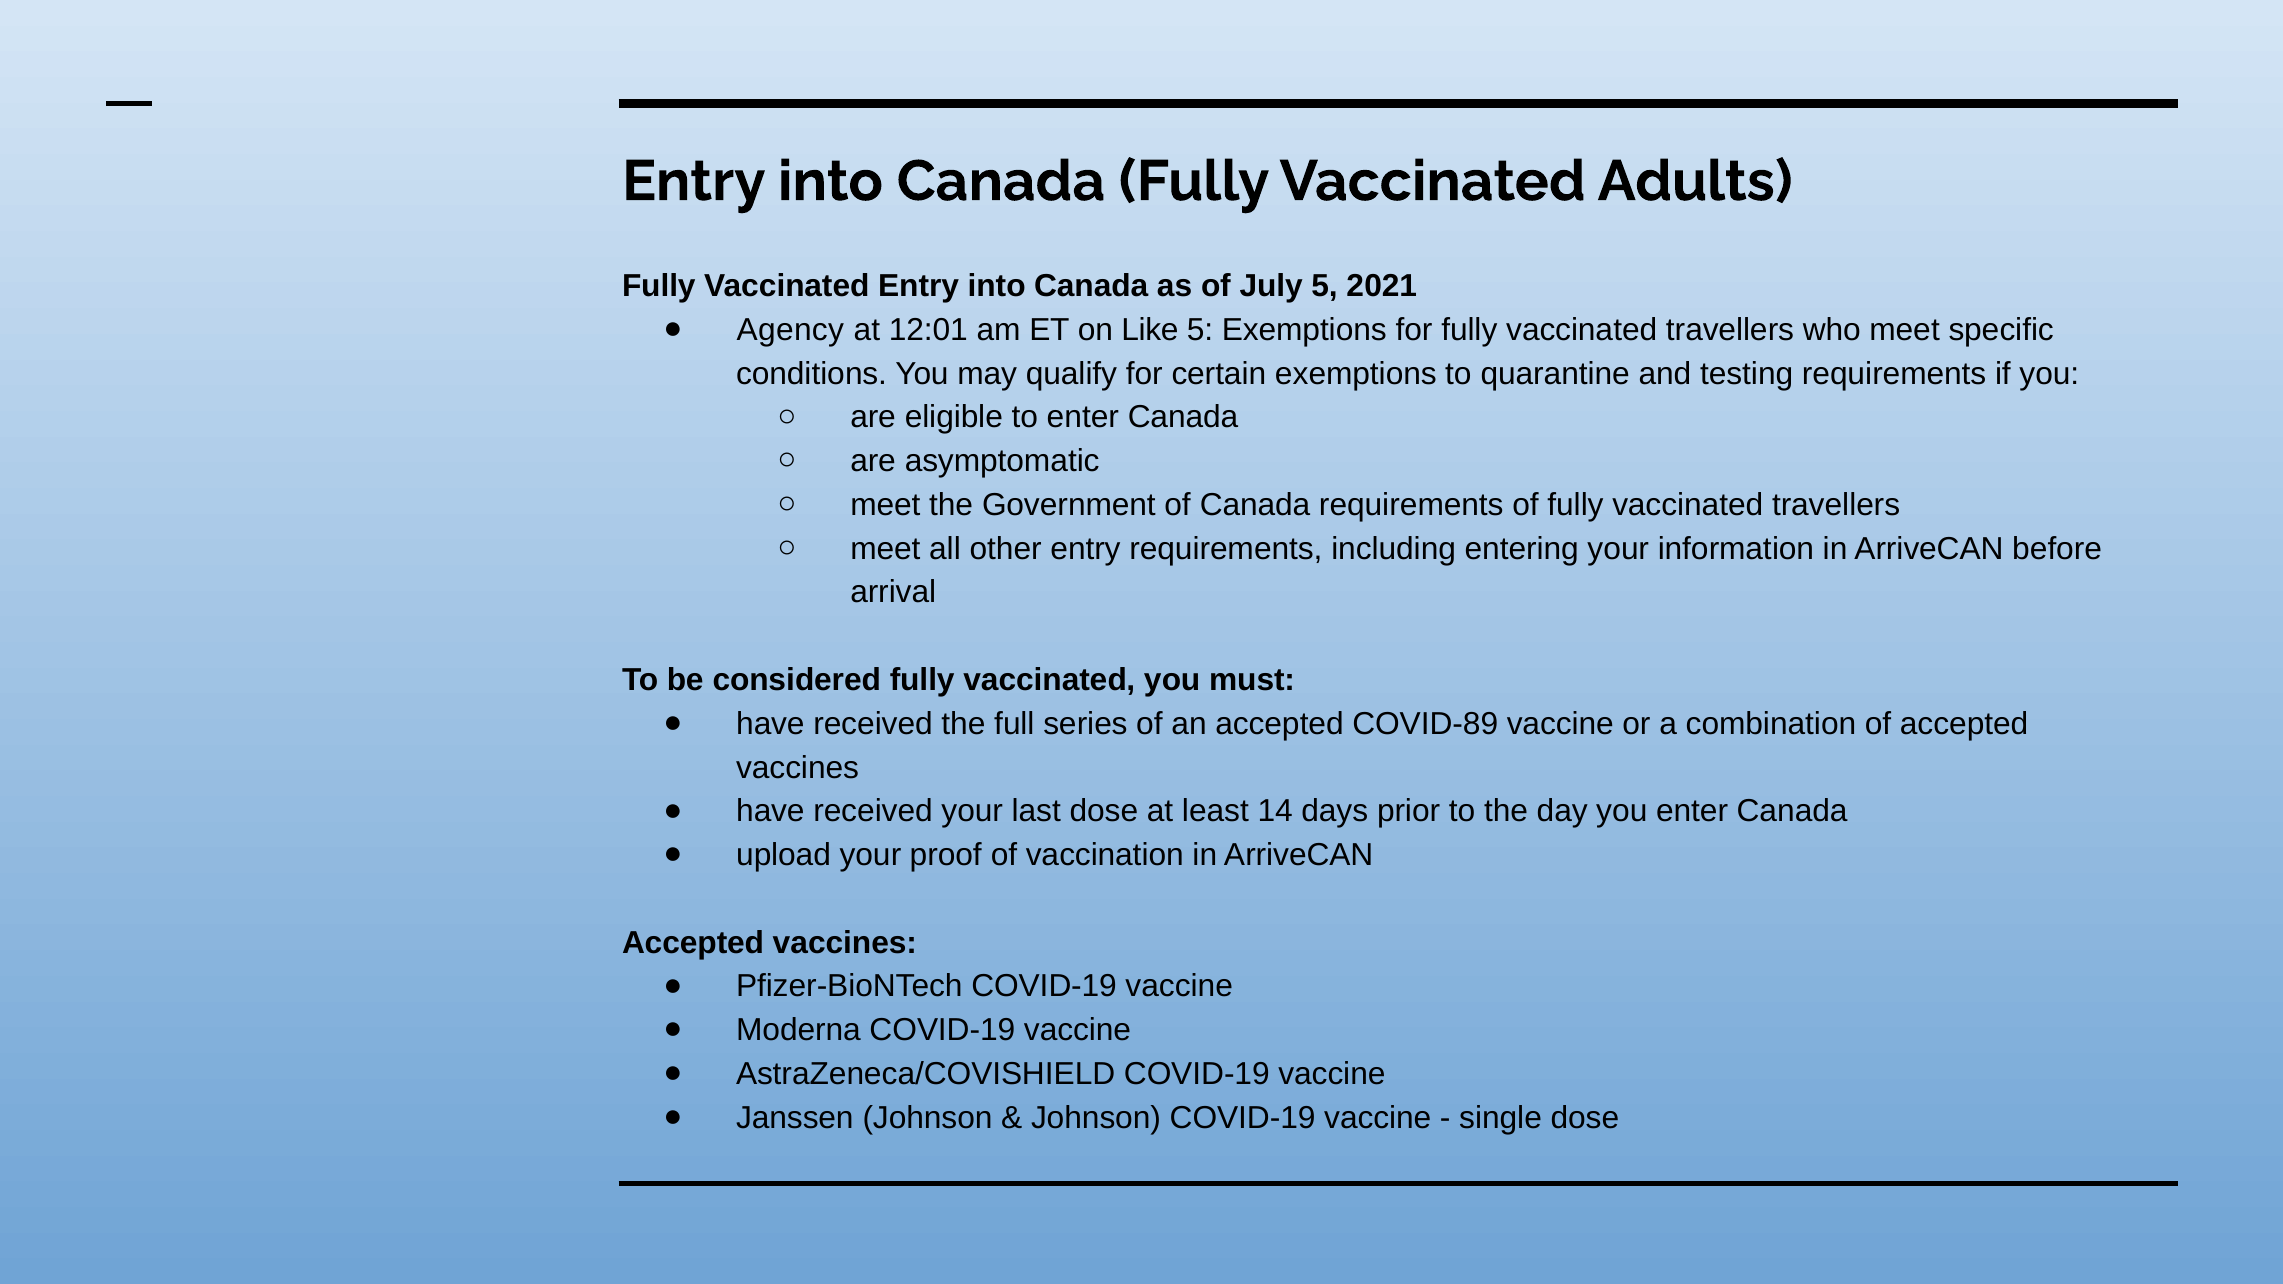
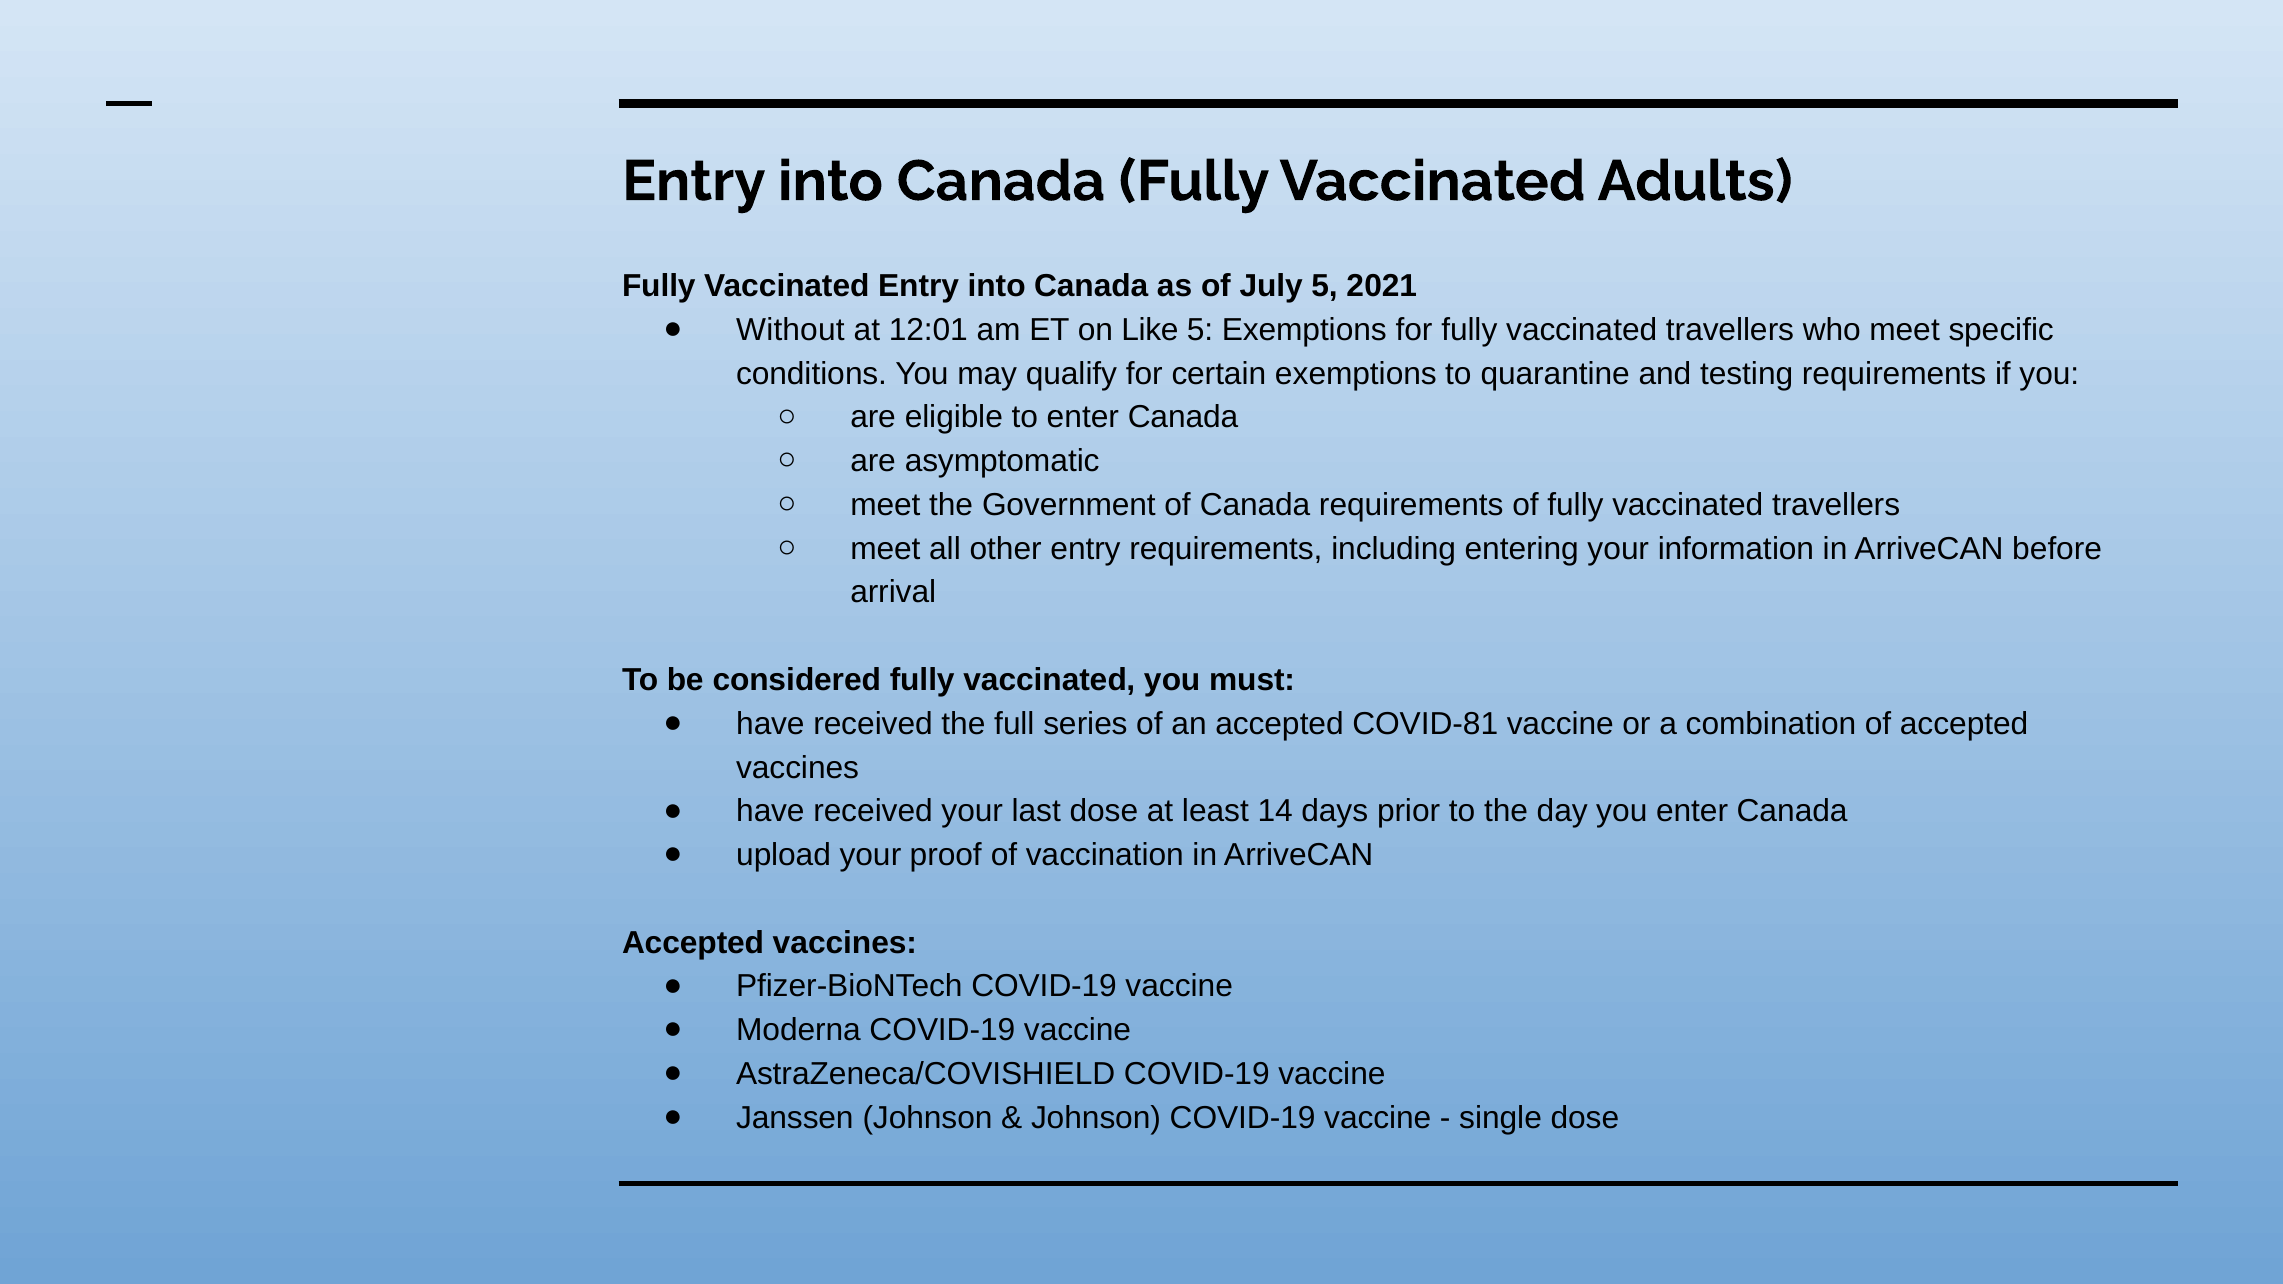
Agency: Agency -> Without
COVID-89: COVID-89 -> COVID-81
